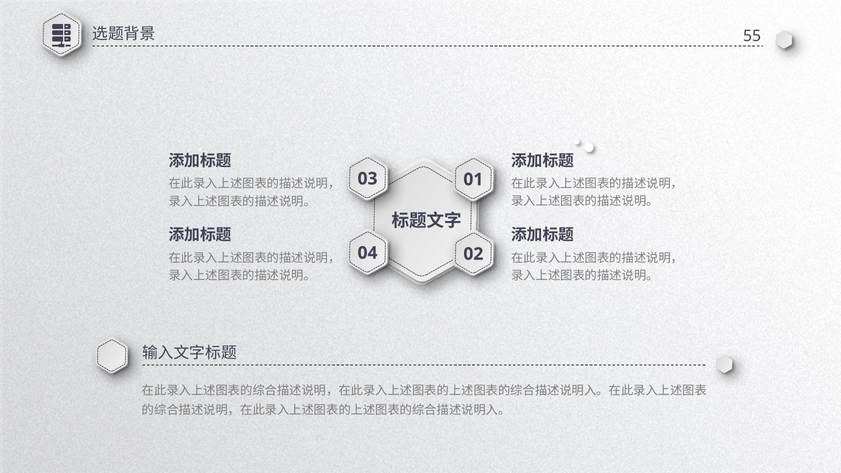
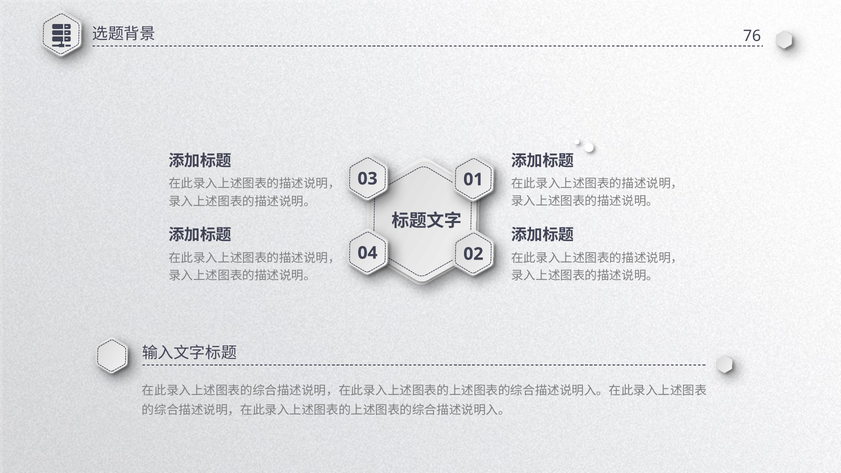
55: 55 -> 76
